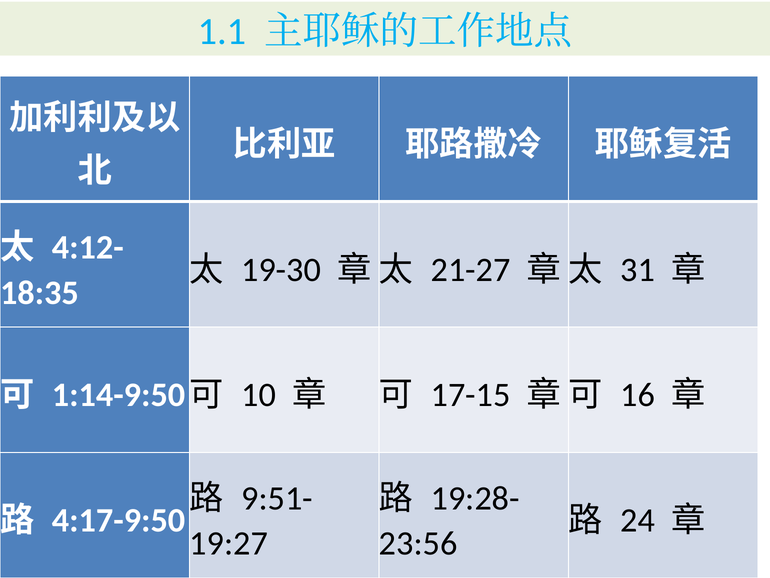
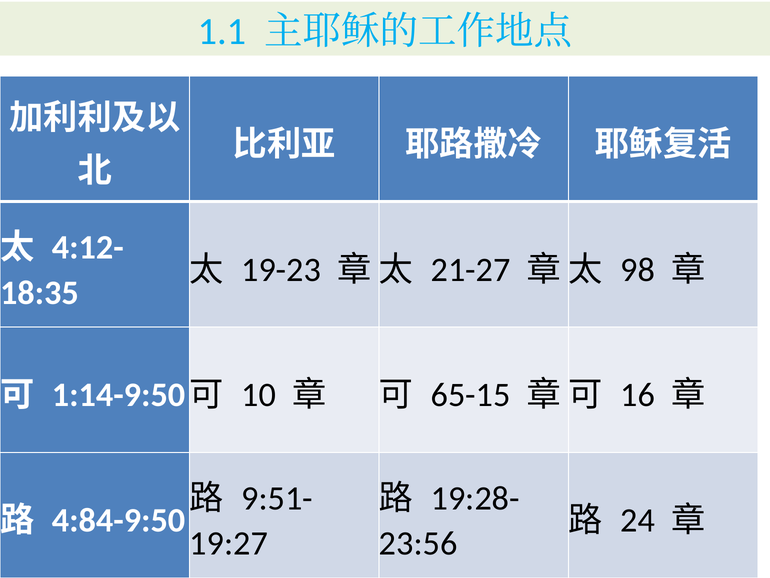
19-30: 19-30 -> 19-23
31: 31 -> 98
17-15: 17-15 -> 65-15
4:17-9:50: 4:17-9:50 -> 4:84-9:50
